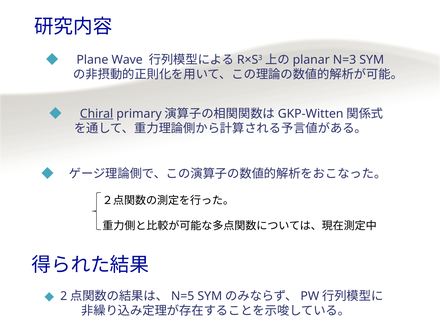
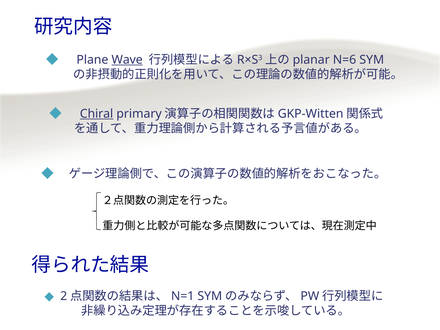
Wave underline: none -> present
N=3: N=3 -> N=6
N=5: N=5 -> N=1
